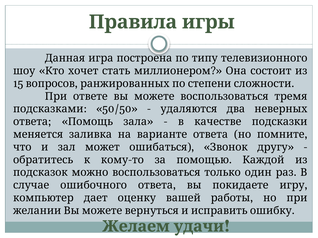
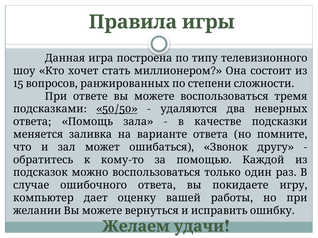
50/50 underline: none -> present
